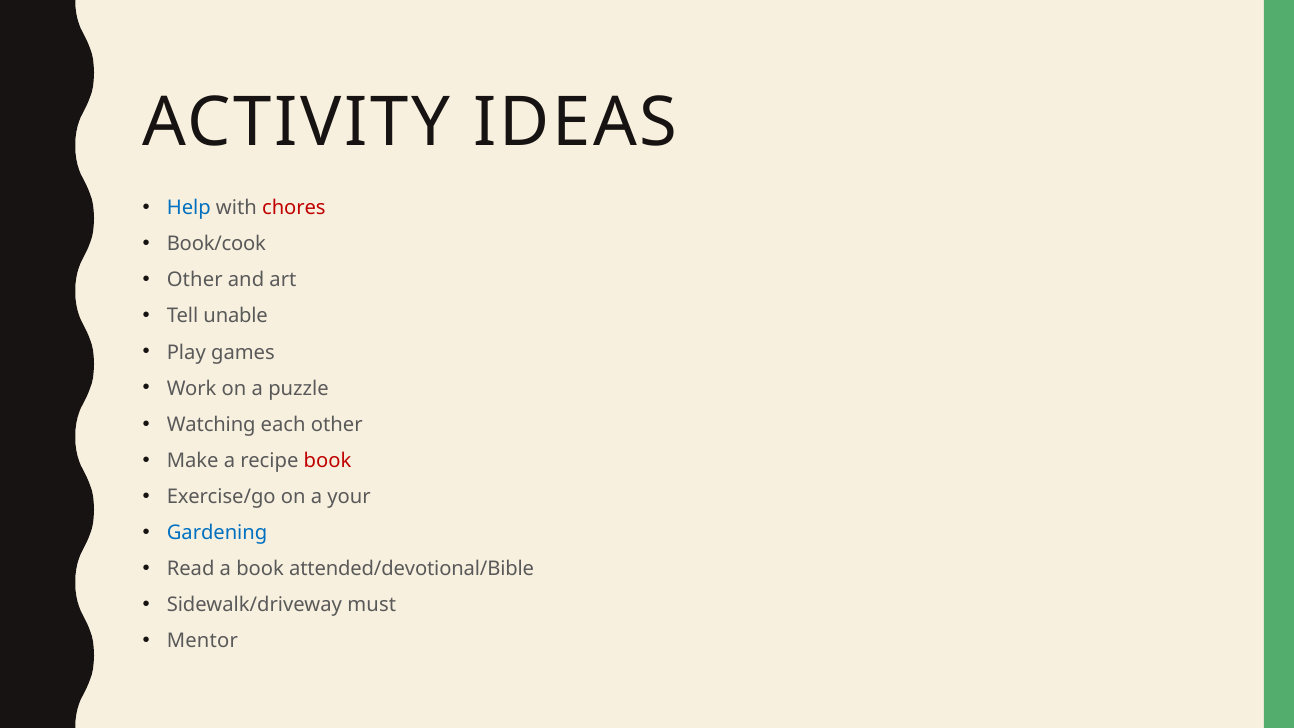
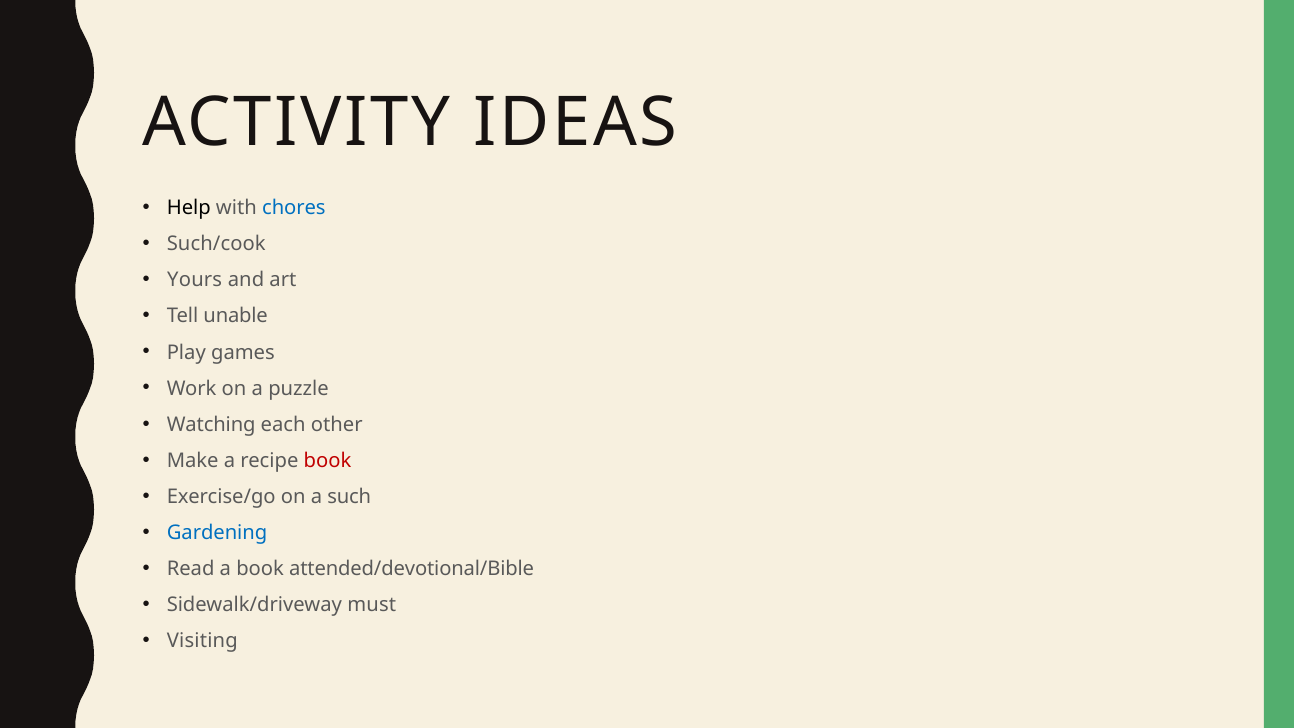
Help colour: blue -> black
chores colour: red -> blue
Book/cook: Book/cook -> Such/cook
Other at (195, 280): Other -> Yours
your: your -> such
Mentor: Mentor -> Visiting
